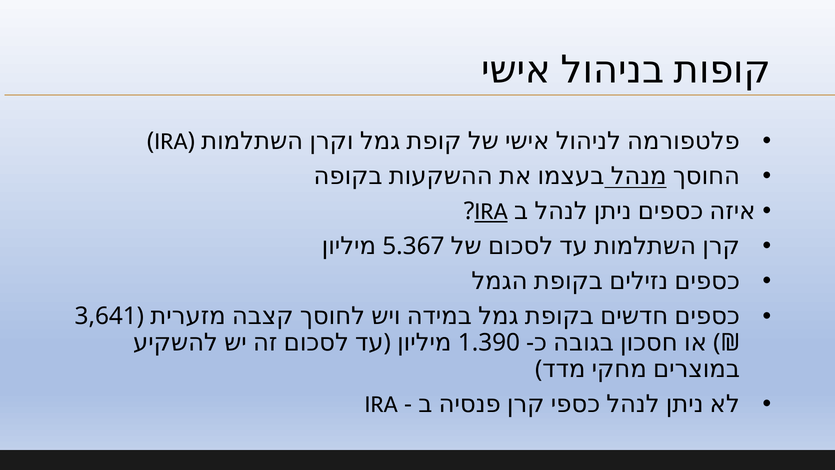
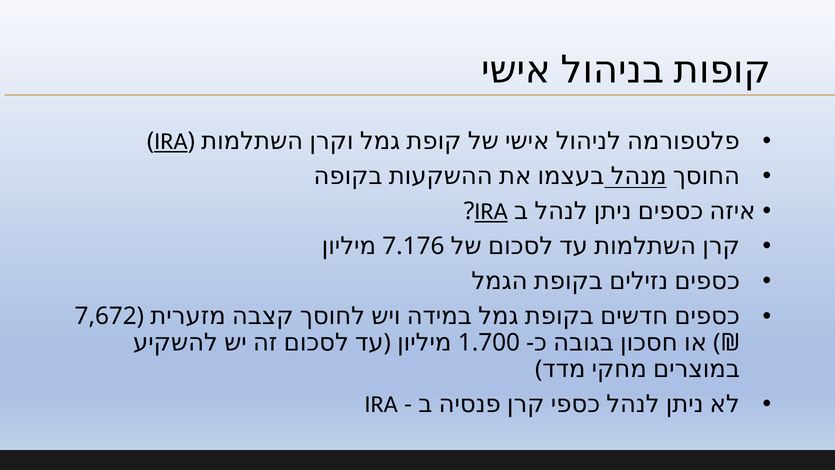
IRA at (171, 141) underline: none -> present
5.367: 5.367 -> 7.176
3,641: 3,641 -> 7,672
1.390: 1.390 -> 1.700
